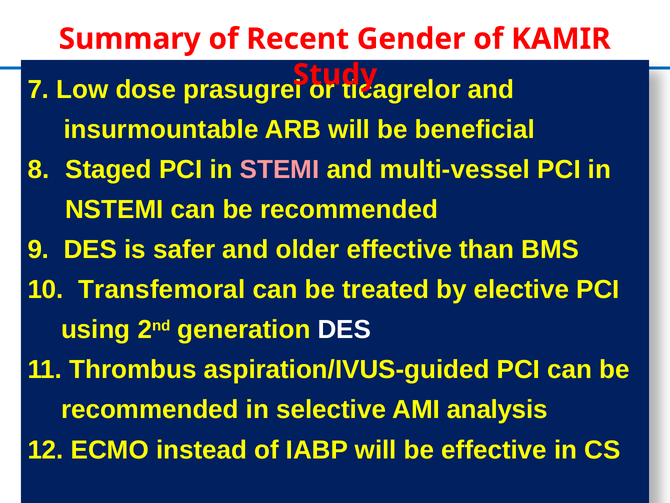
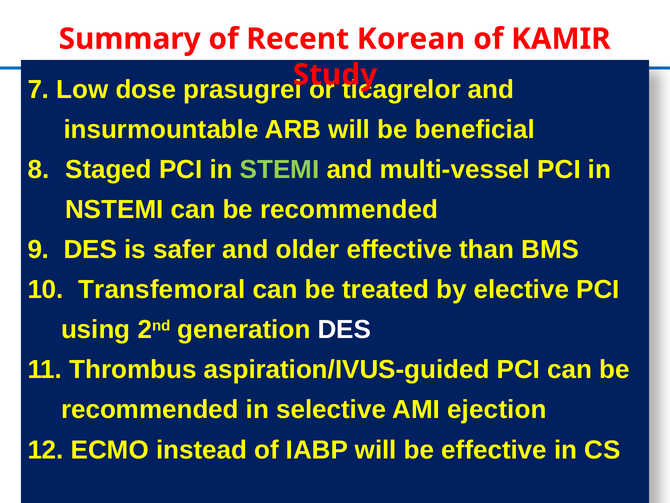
Gender: Gender -> Korean
STEMI colour: pink -> light green
analysis: analysis -> ejection
